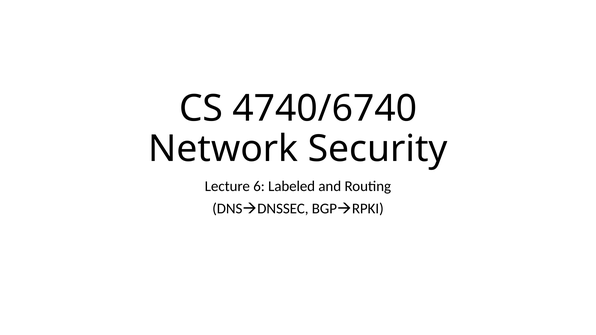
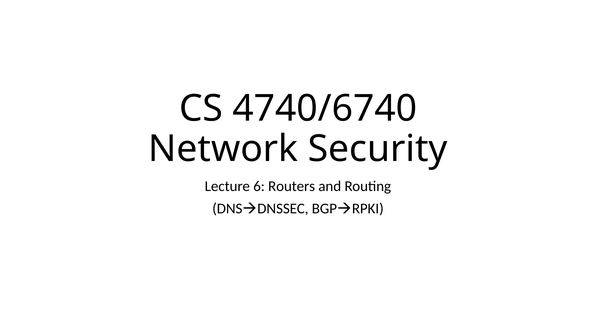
Labeled: Labeled -> Routers
